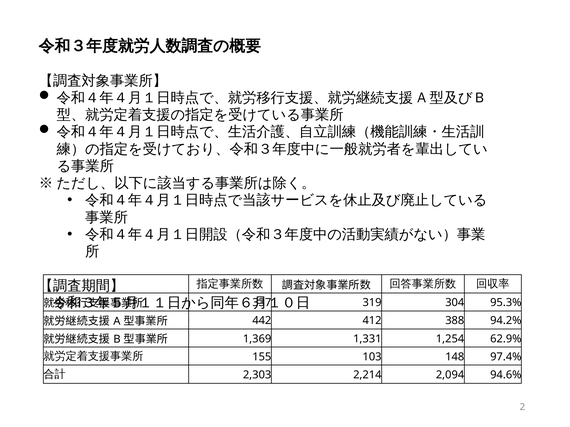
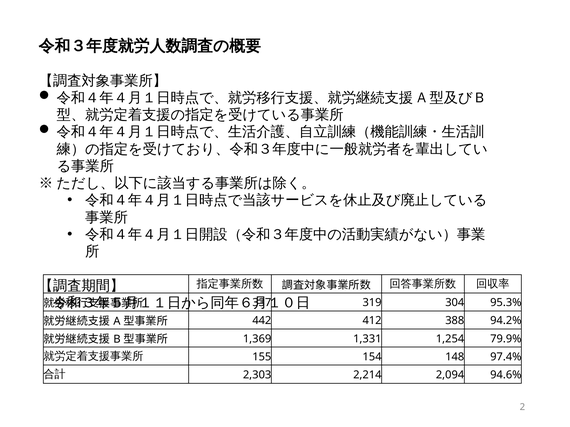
62.9%: 62.9% -> 79.9%
103: 103 -> 154
